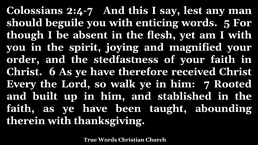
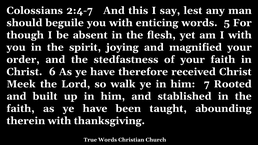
Every: Every -> Meek
